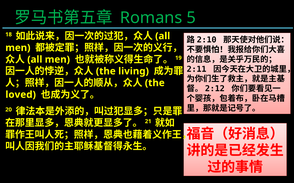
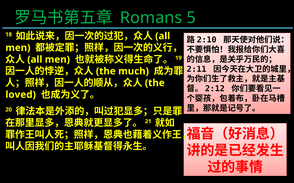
living: living -> much
